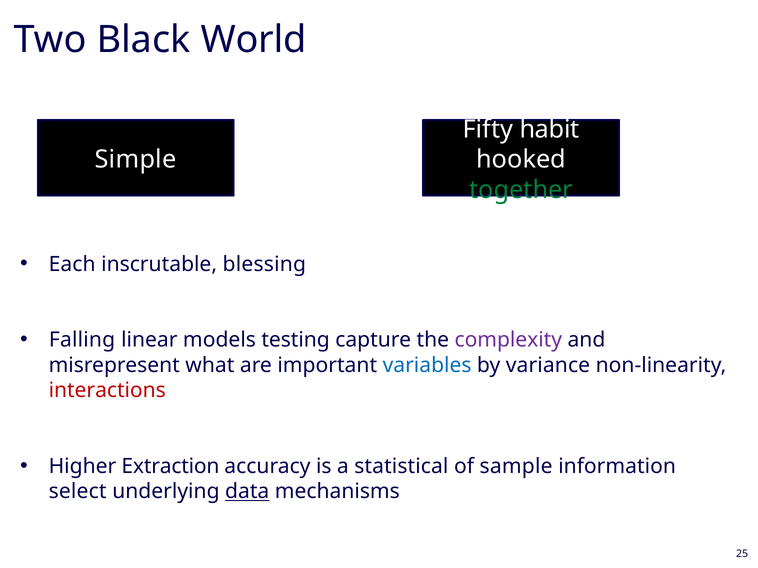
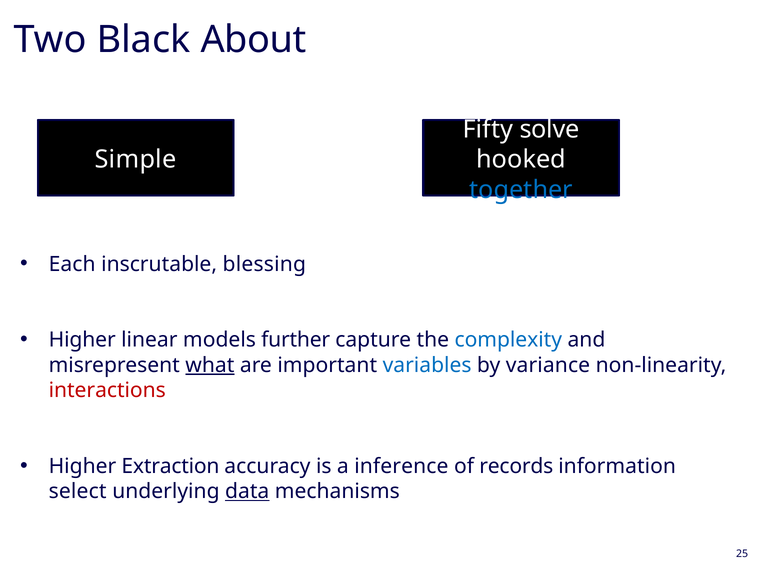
World: World -> About
habit: habit -> solve
together colour: green -> blue
Falling at (82, 340): Falling -> Higher
testing: testing -> further
complexity colour: purple -> blue
what underline: none -> present
statistical: statistical -> inference
sample: sample -> records
